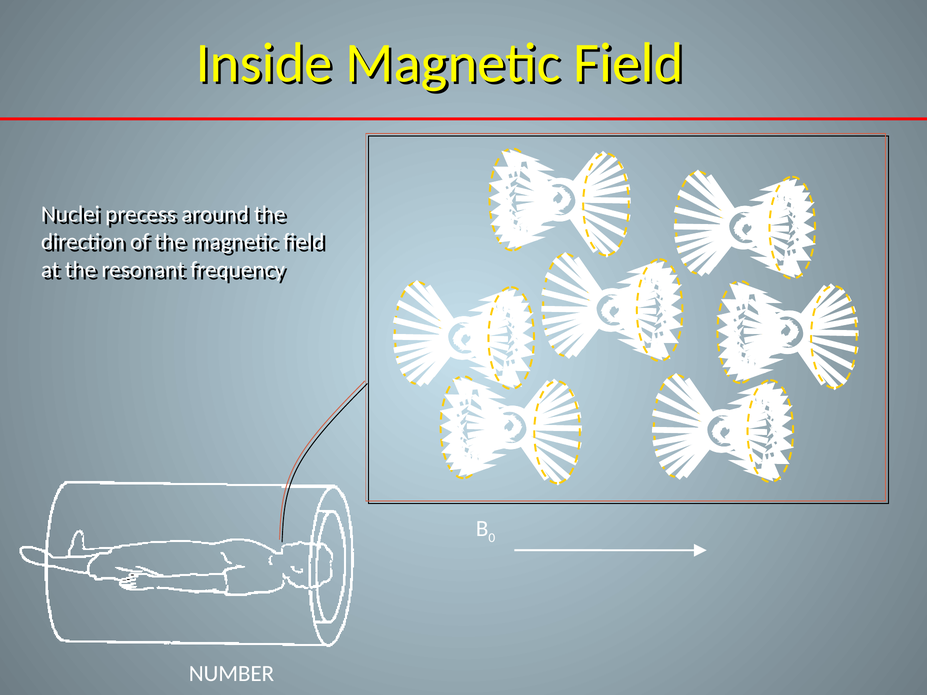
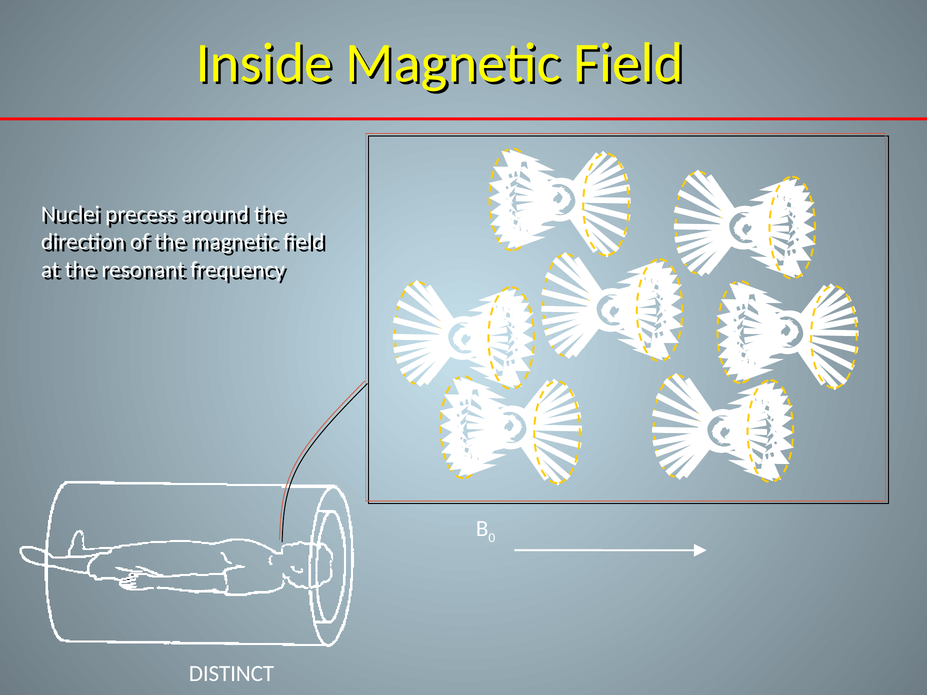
NUMBER: NUMBER -> DISTINCT
